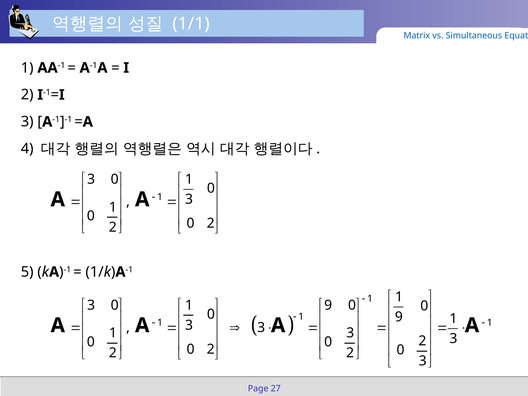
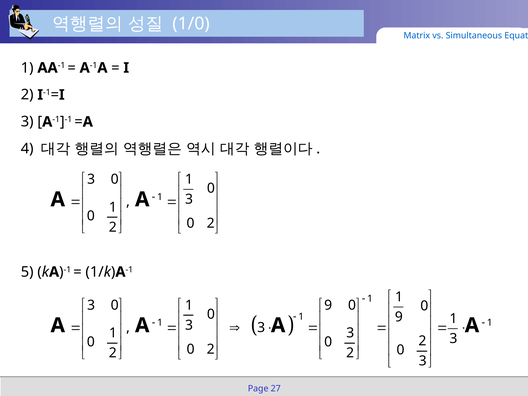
1/1: 1/1 -> 1/0
